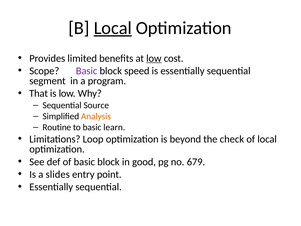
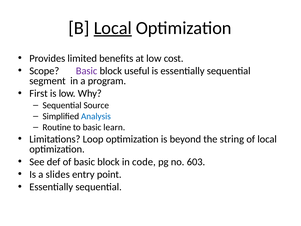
low at (154, 58) underline: present -> none
speed: speed -> useful
That: That -> First
Analysis colour: orange -> blue
check: check -> string
good: good -> code
679: 679 -> 603
